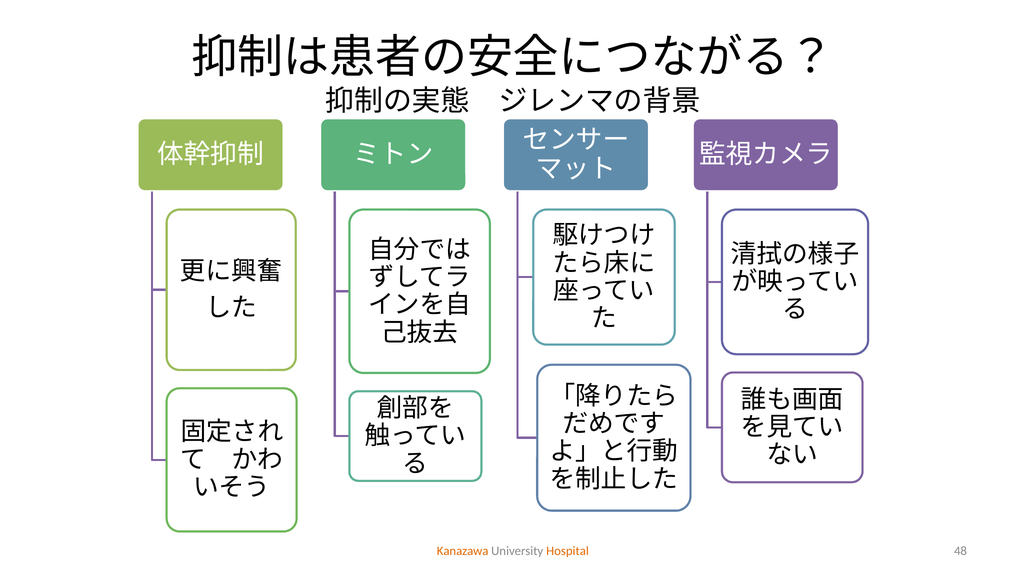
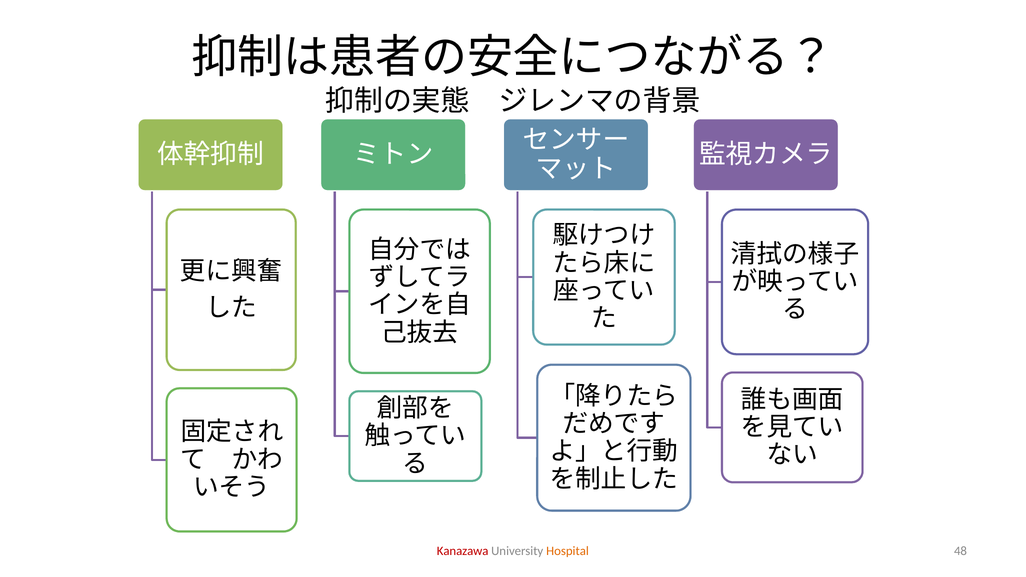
Kanazawa colour: orange -> red
